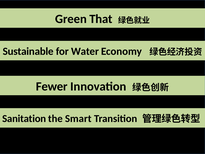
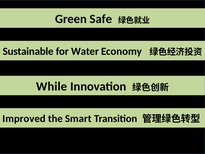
That: That -> Safe
Fewer: Fewer -> While
Sanitation: Sanitation -> Improved
